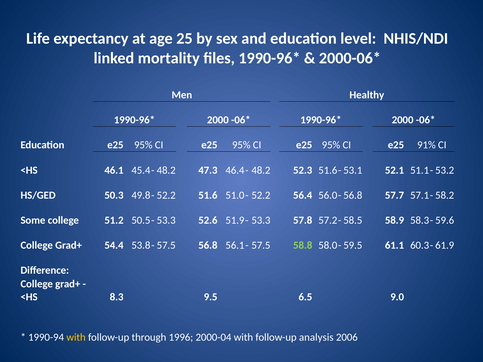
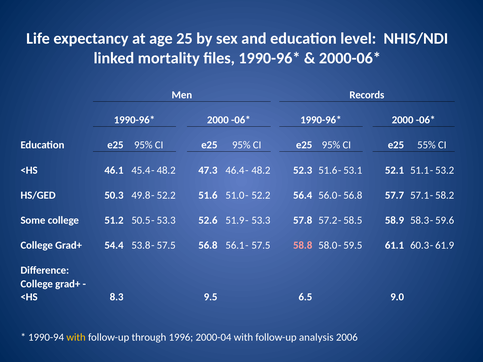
Healthy: Healthy -> Records
91%: 91% -> 55%
58.8 colour: light green -> pink
